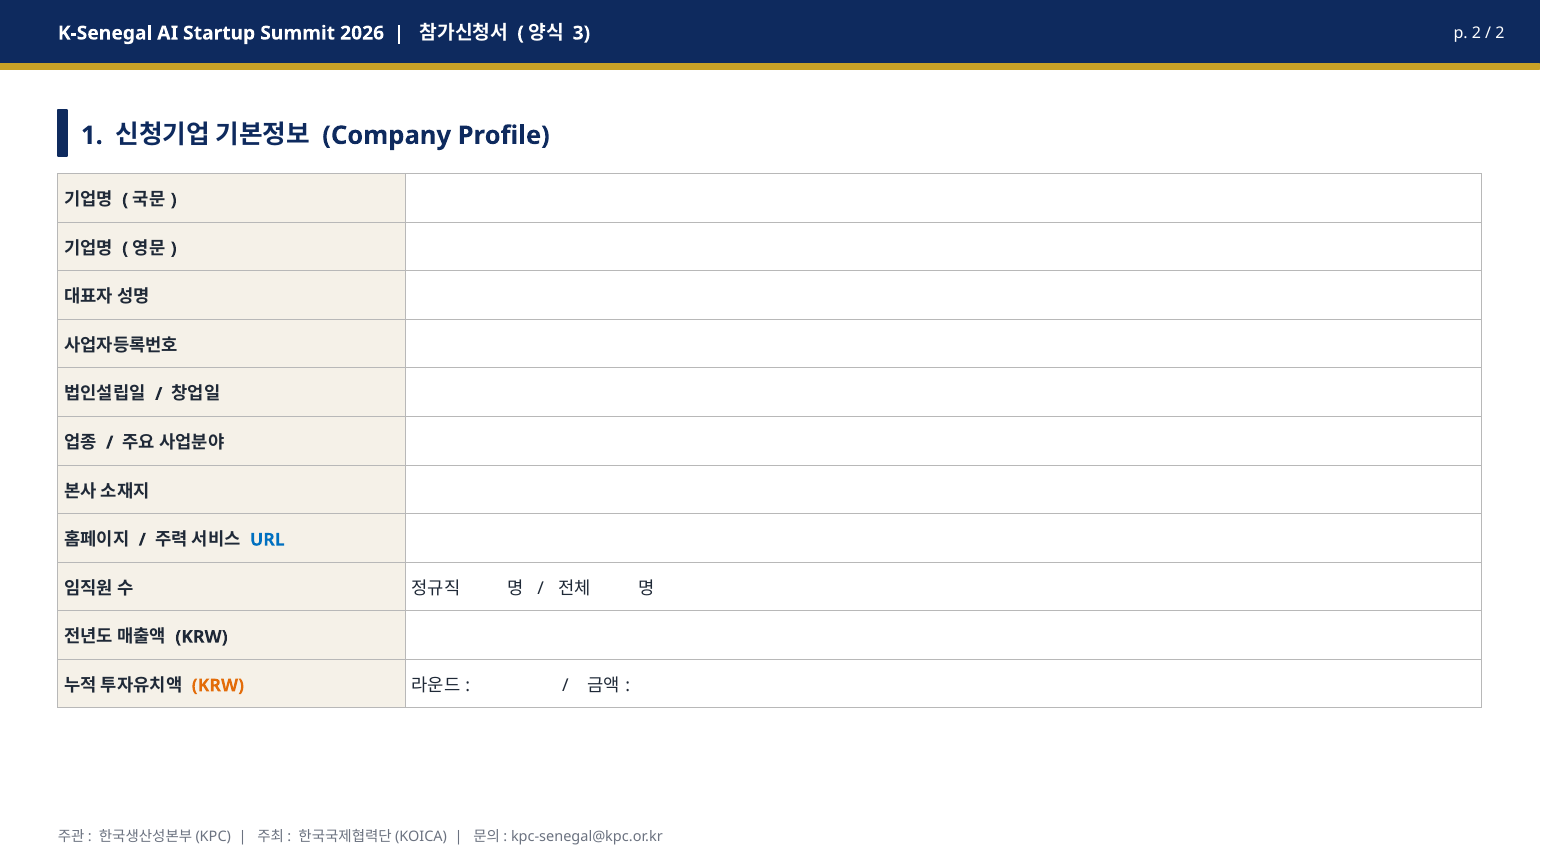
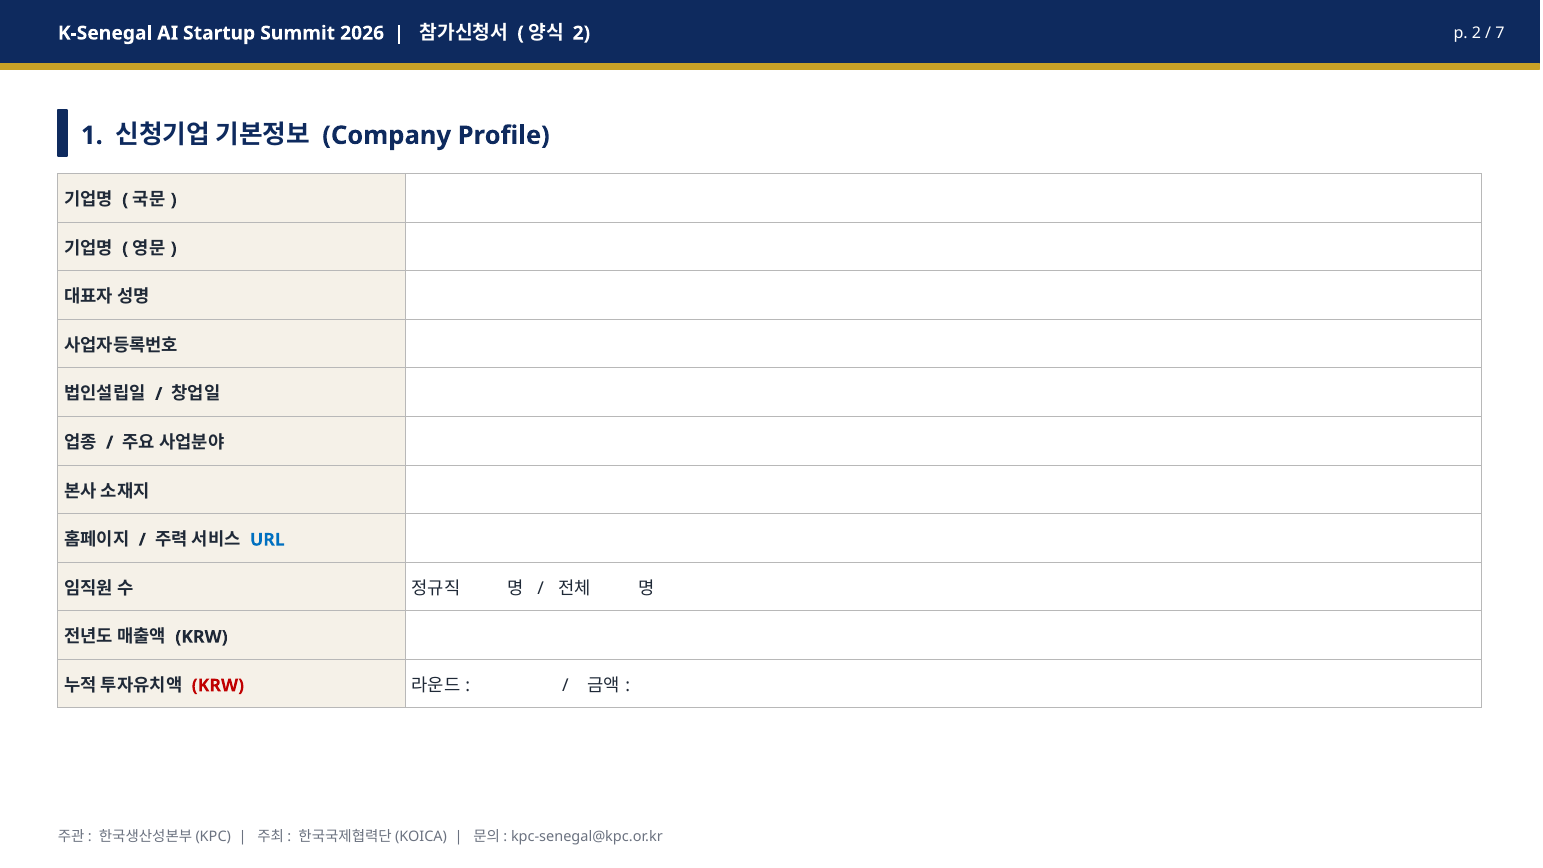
3 at (581, 33): 3 -> 2
2 at (1500, 33): 2 -> 7
KRW at (218, 685) colour: orange -> red
